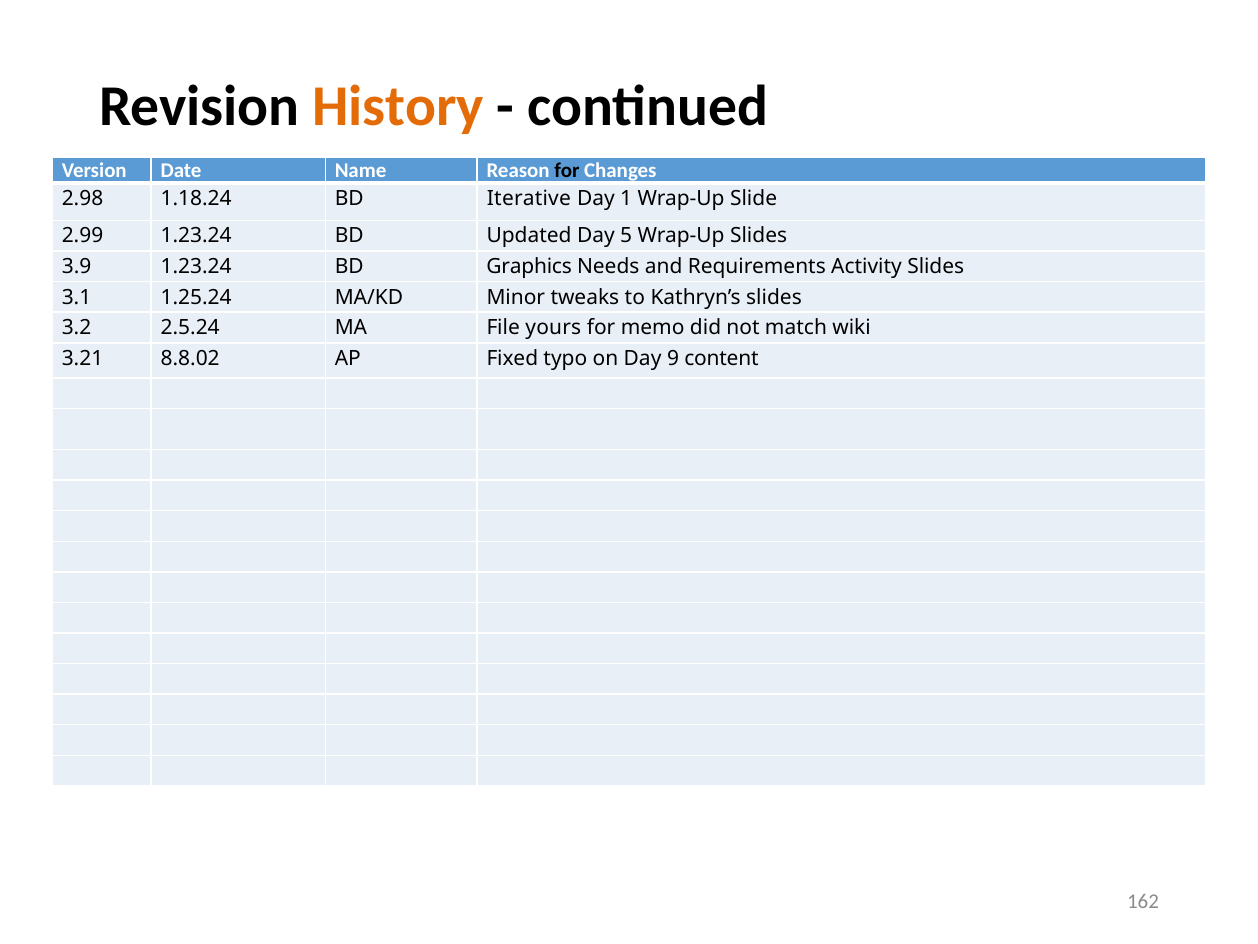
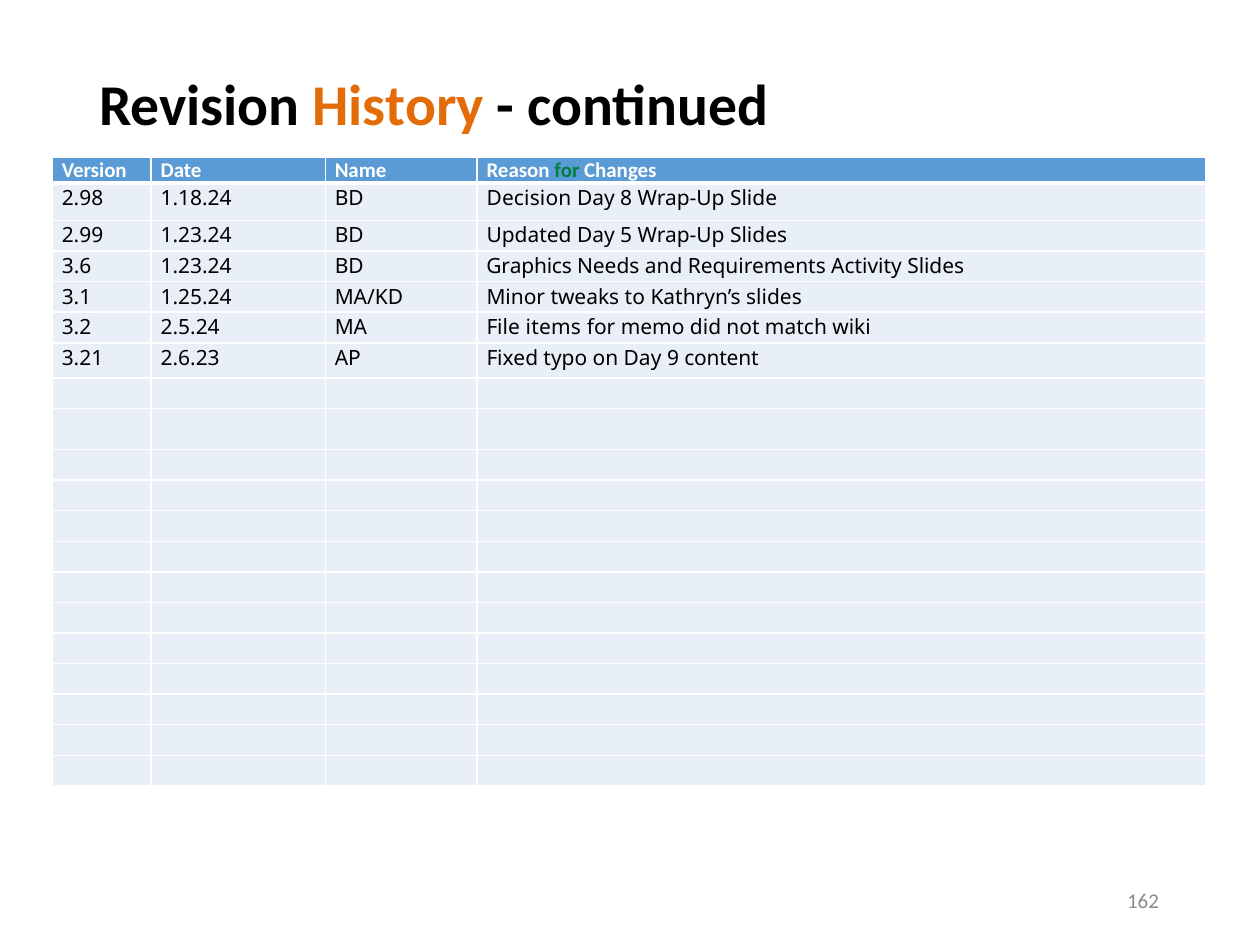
for at (567, 170) colour: black -> green
Iterative: Iterative -> Decision
1: 1 -> 8
3.9: 3.9 -> 3.6
yours: yours -> items
8.8.02: 8.8.02 -> 2.6.23
